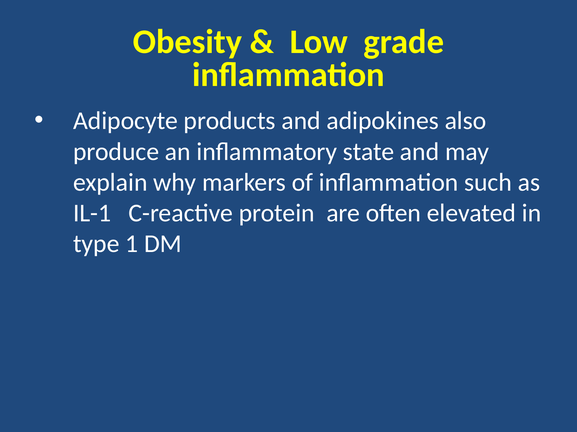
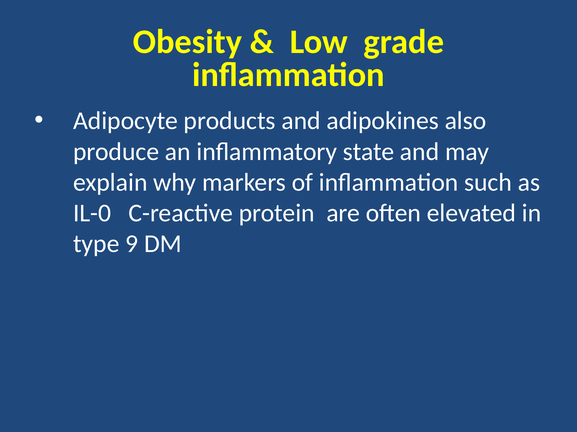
IL-1: IL-1 -> IL-0
1: 1 -> 9
